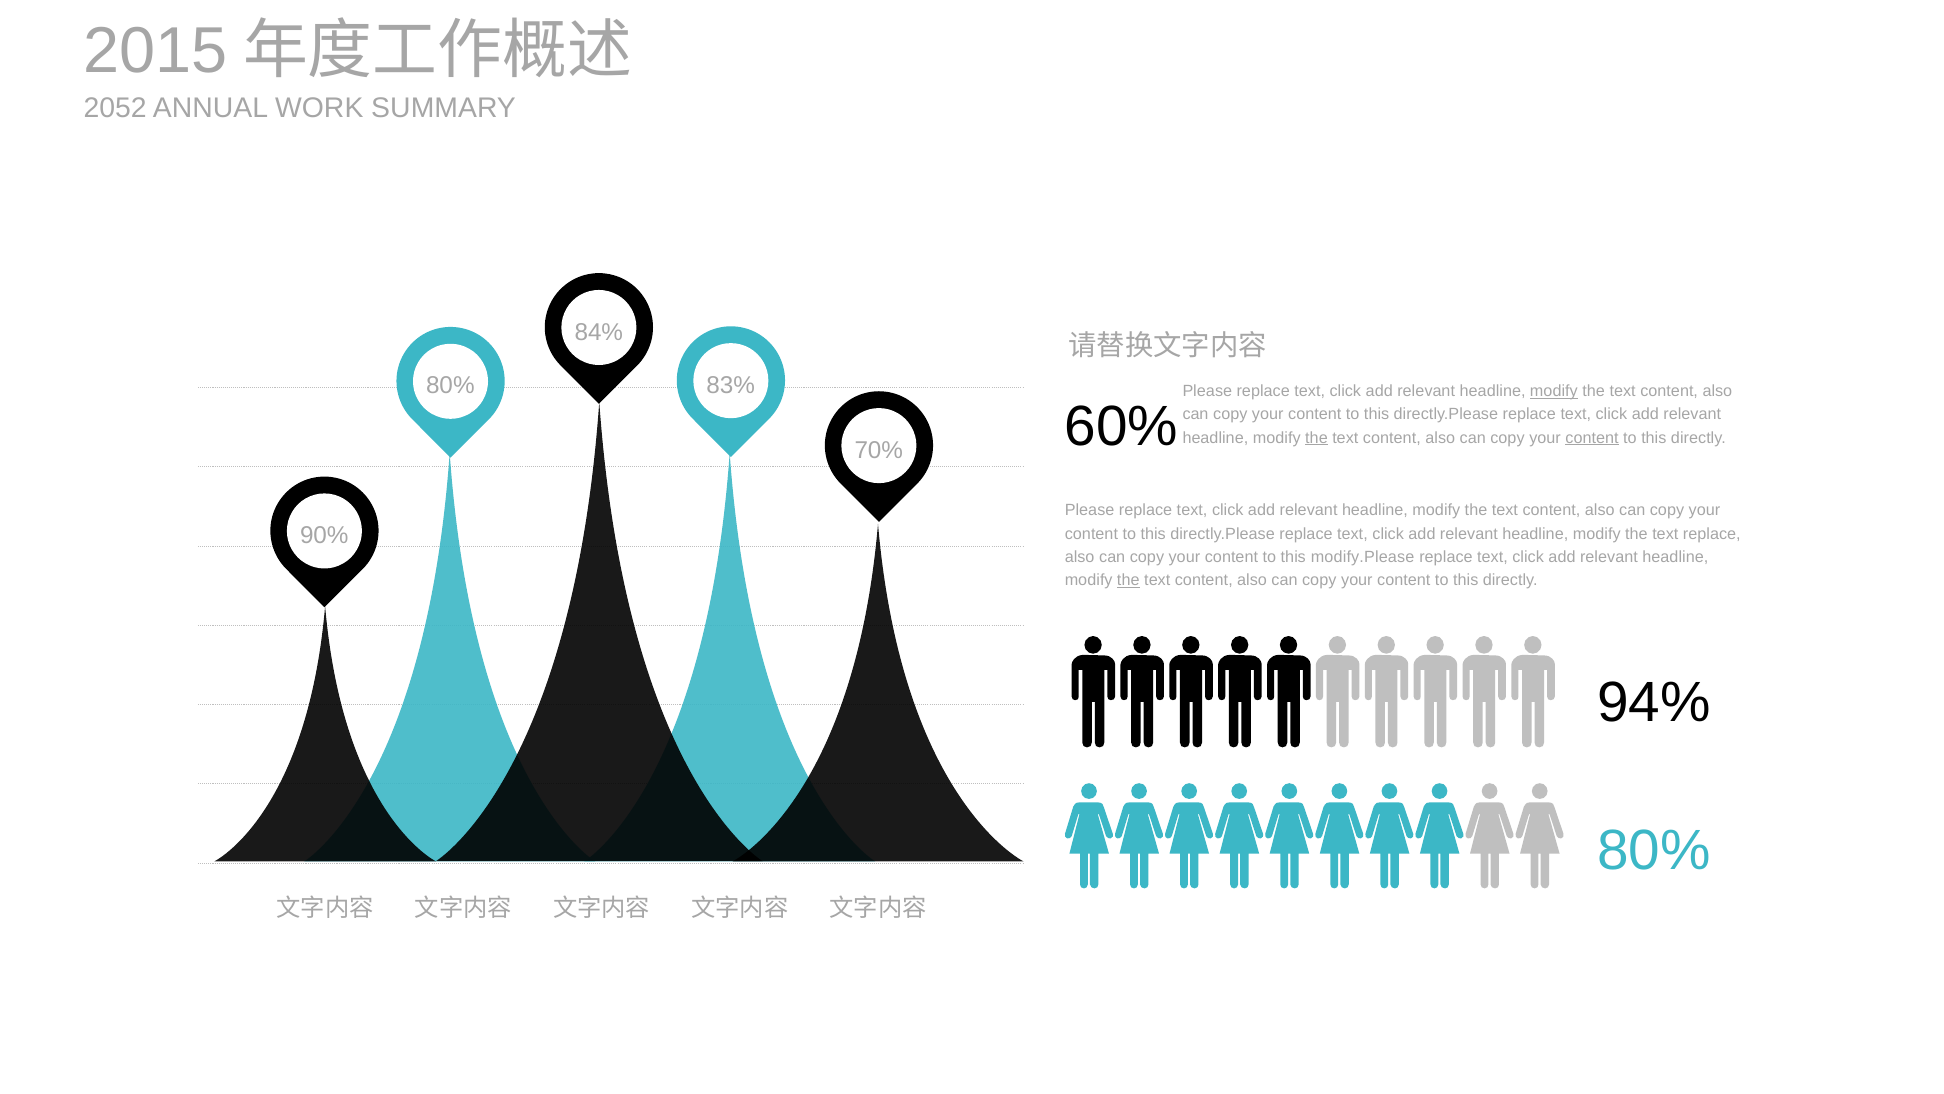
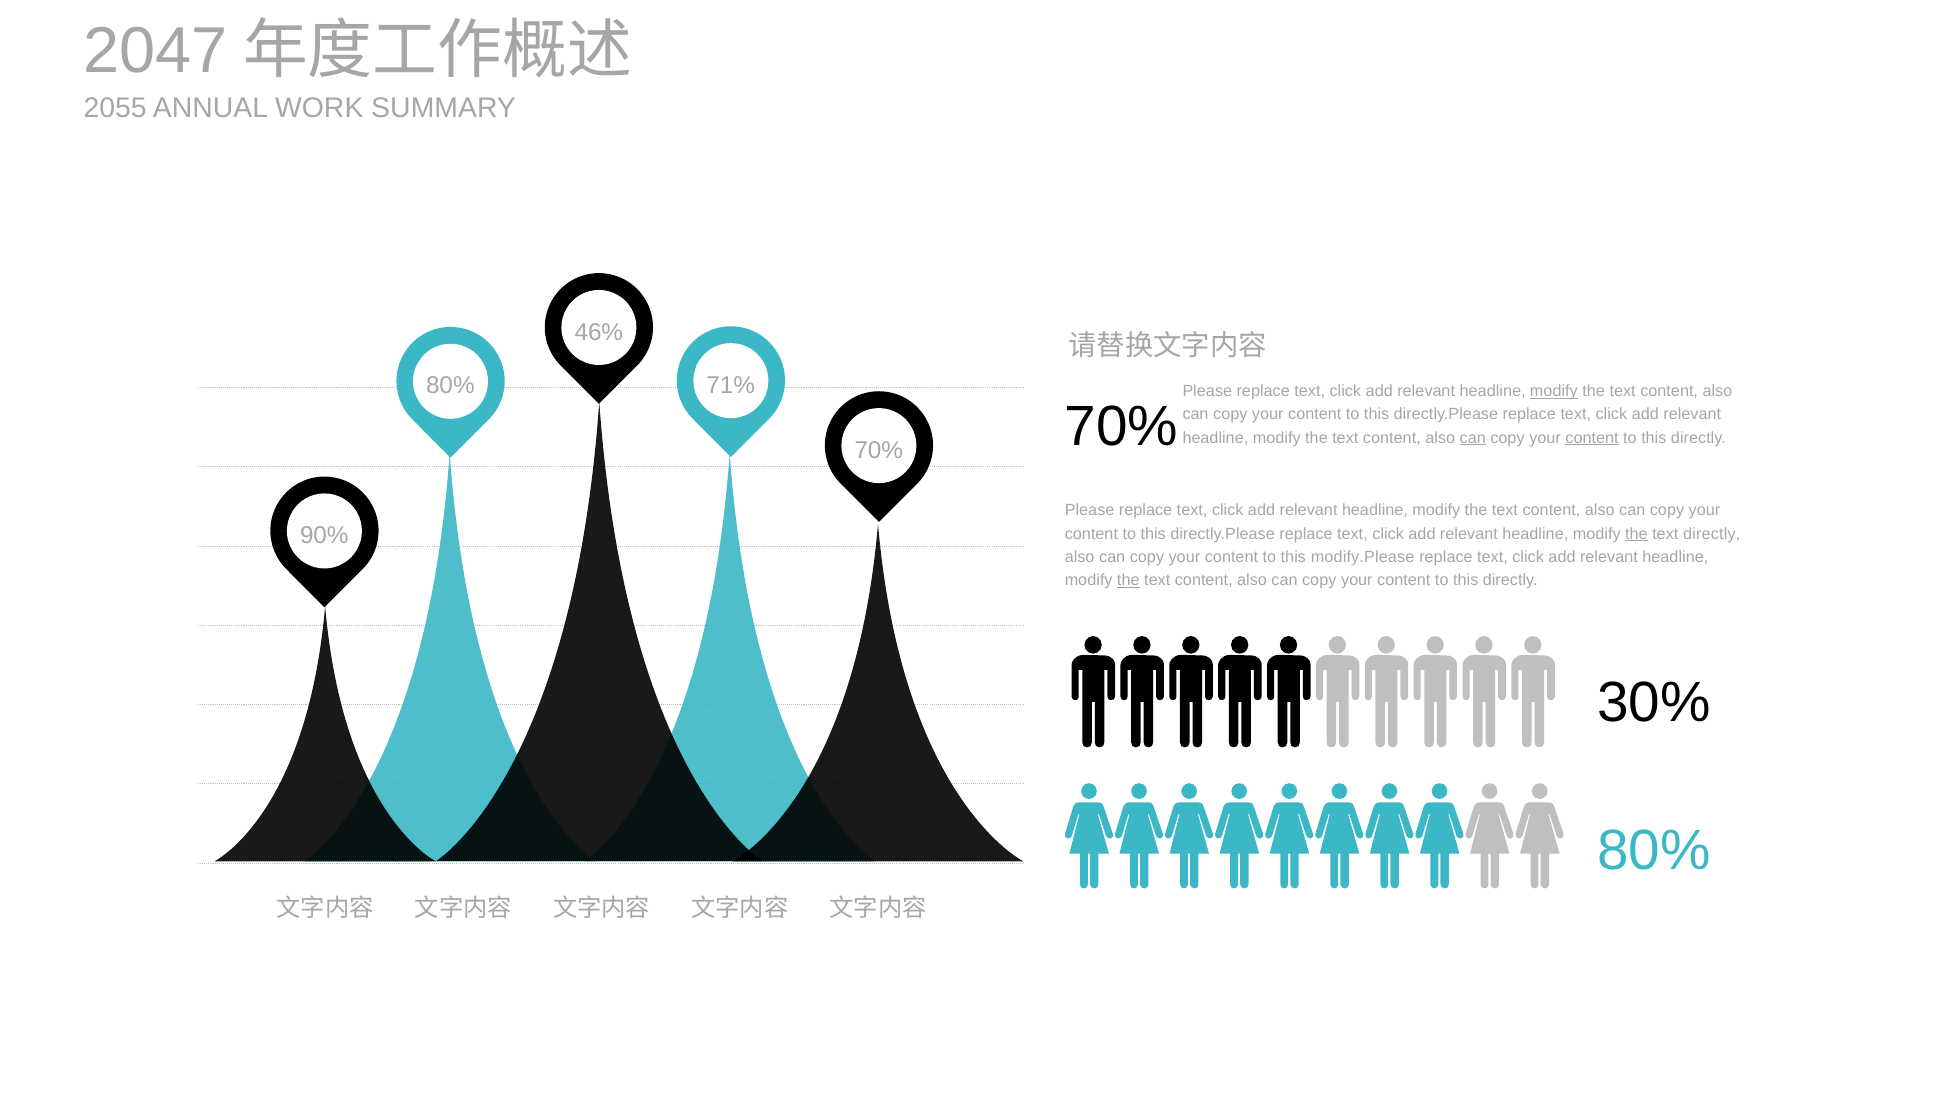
2015: 2015 -> 2047
2052: 2052 -> 2055
84%: 84% -> 46%
83%: 83% -> 71%
60% at (1122, 426): 60% -> 70%
the at (1316, 438) underline: present -> none
can at (1473, 438) underline: none -> present
the at (1636, 534) underline: none -> present
text replace: replace -> directly
94%: 94% -> 30%
